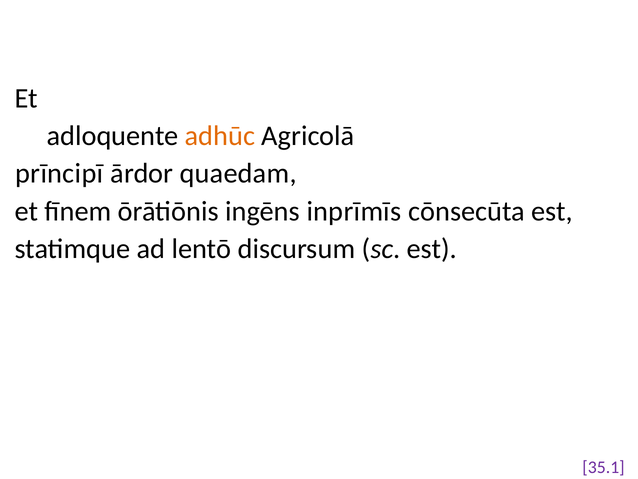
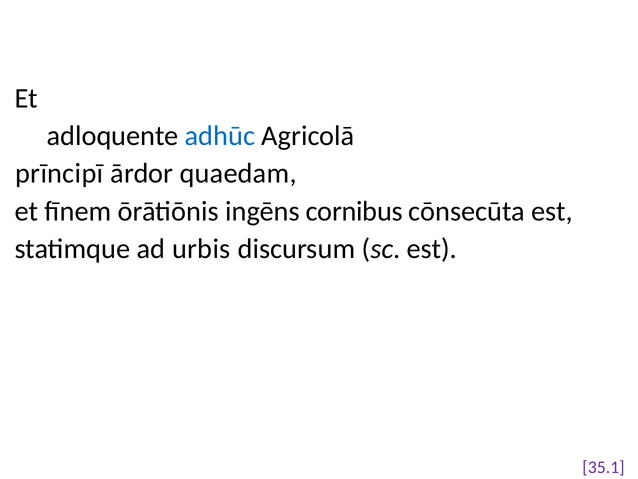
adhūc colour: orange -> blue
inprīmīs: inprīmīs -> cornibus
lentō: lentō -> urbis
